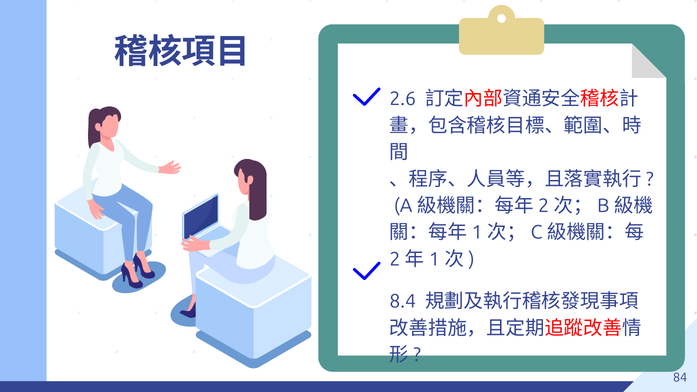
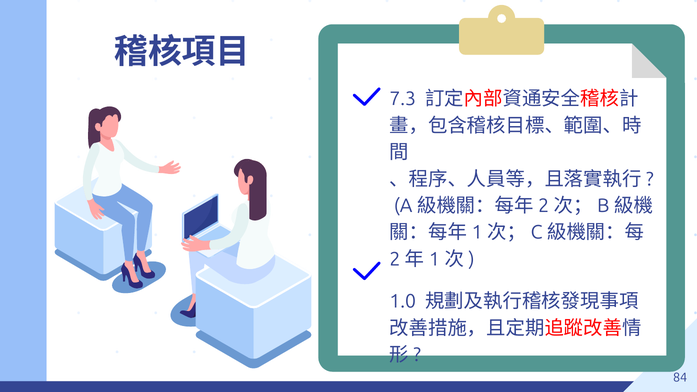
2.6: 2.6 -> 7.3
8.4: 8.4 -> 1.0
